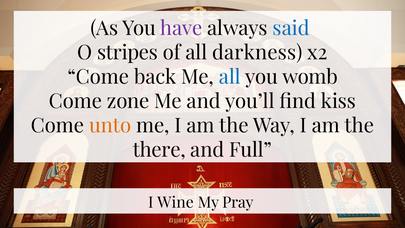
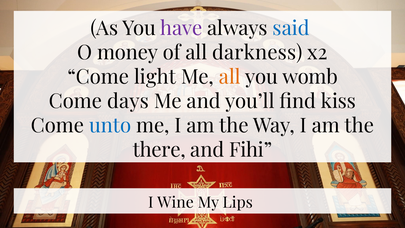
stripes: stripes -> money
back: back -> light
all at (230, 77) colour: blue -> orange
zone: zone -> days
unto colour: orange -> blue
Full: Full -> Fihi
Pray: Pray -> Lips
